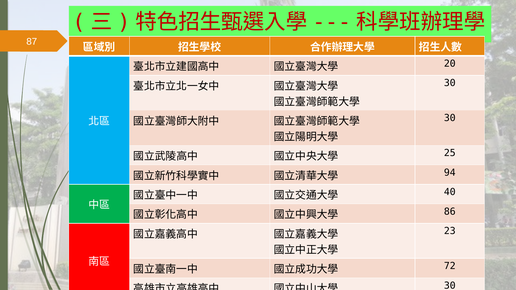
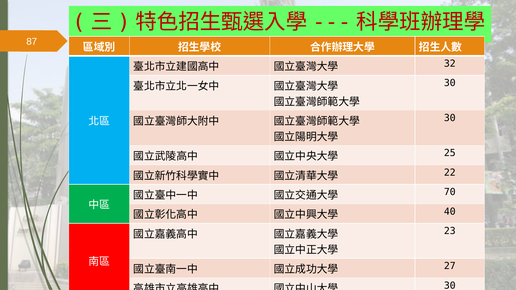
20: 20 -> 32
94: 94 -> 22
40: 40 -> 70
86: 86 -> 40
72: 72 -> 27
